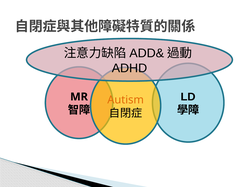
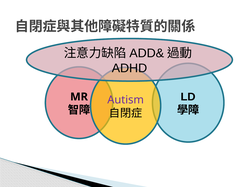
Autism colour: orange -> purple
